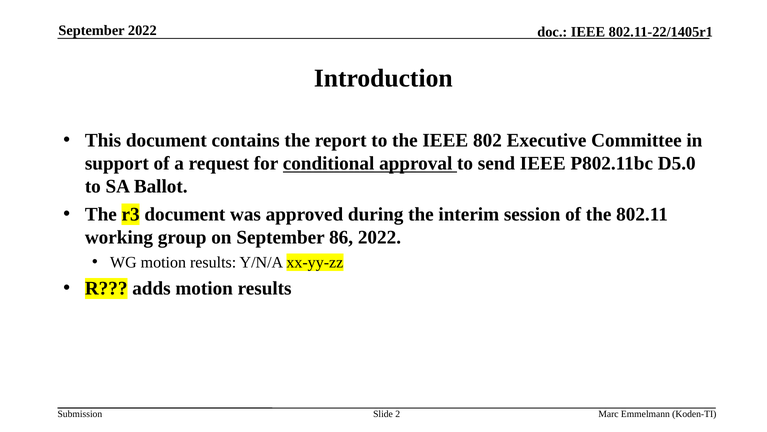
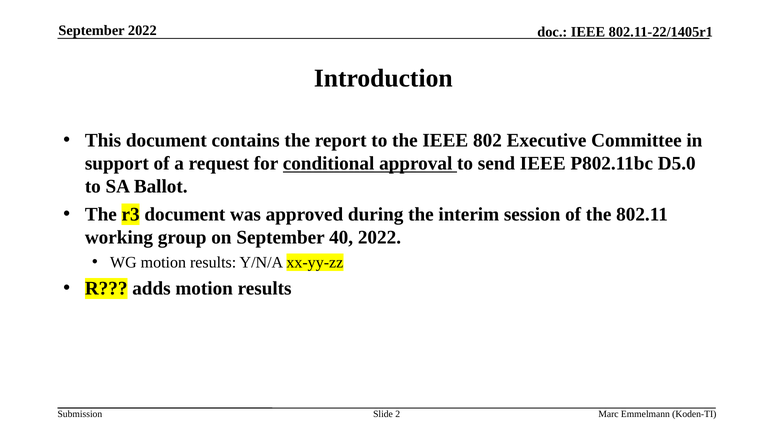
86: 86 -> 40
